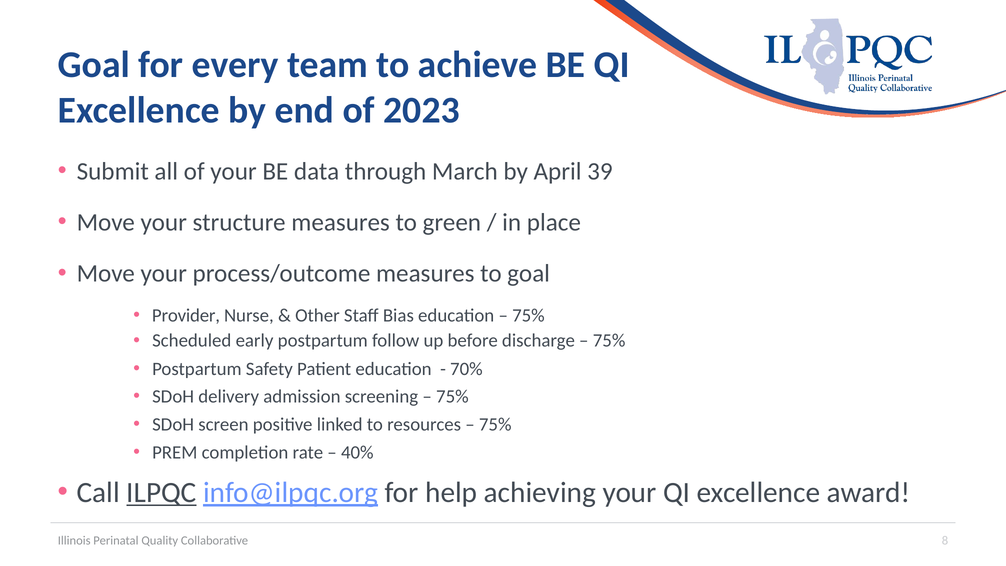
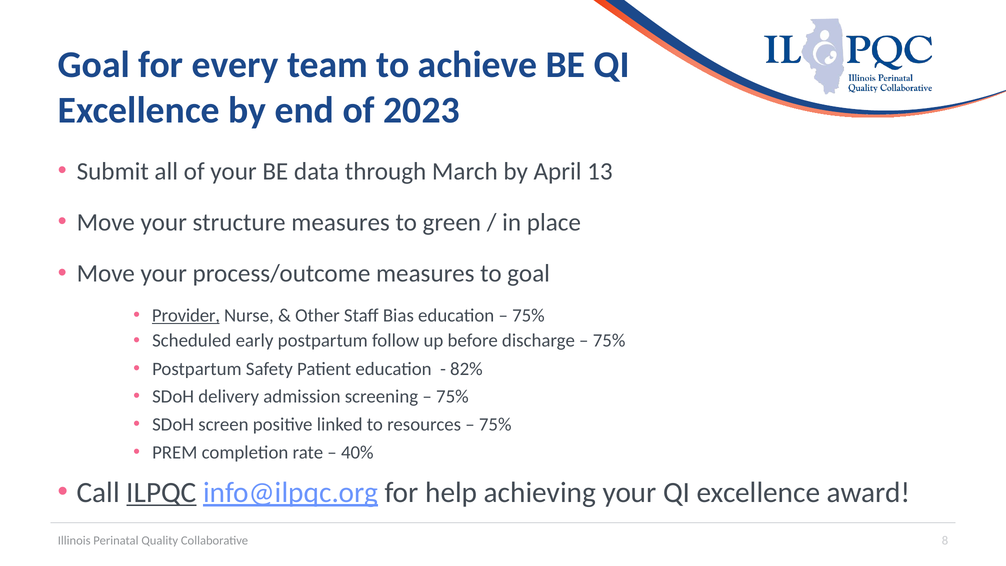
39: 39 -> 13
Provider underline: none -> present
70%: 70% -> 82%
